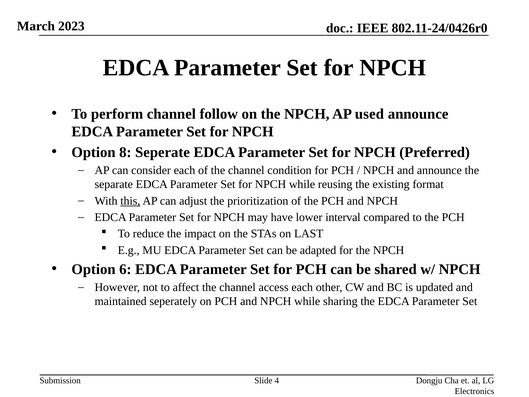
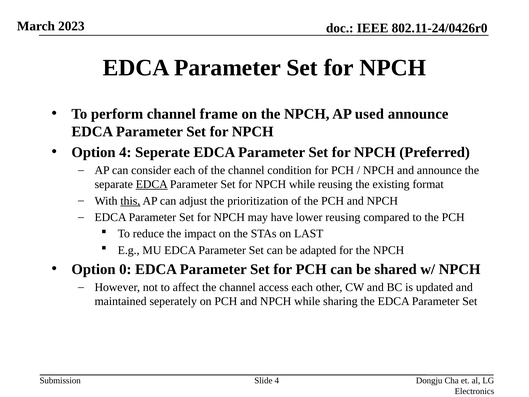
follow: follow -> frame
Option 8: 8 -> 4
EDCA at (152, 184) underline: none -> present
lower interval: interval -> reusing
6: 6 -> 0
